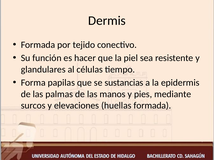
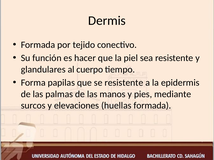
células: células -> cuerpo
se sustancias: sustancias -> resistente
